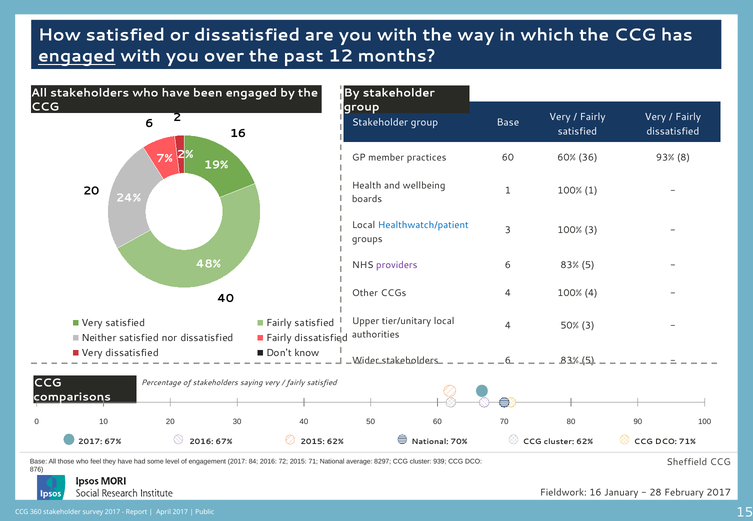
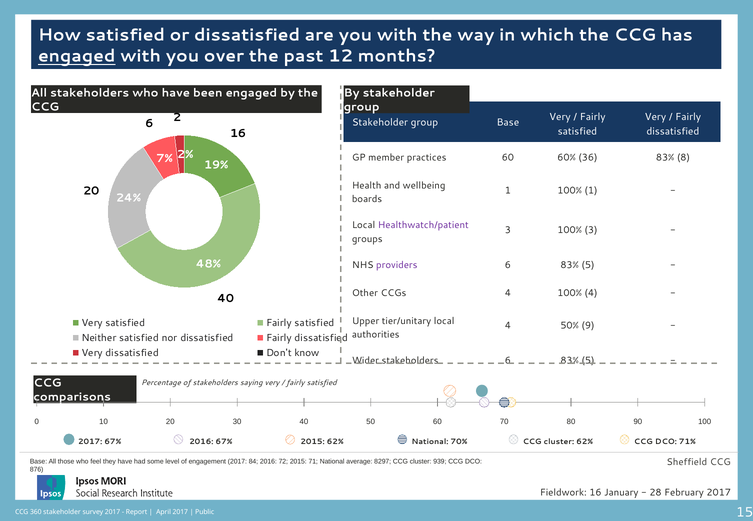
36 93%: 93% -> 83%
Healthwatch/patient colour: blue -> purple
50% 3: 3 -> 9
